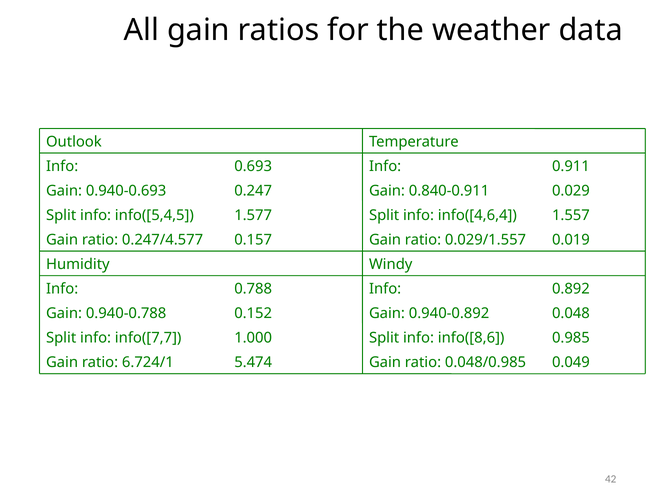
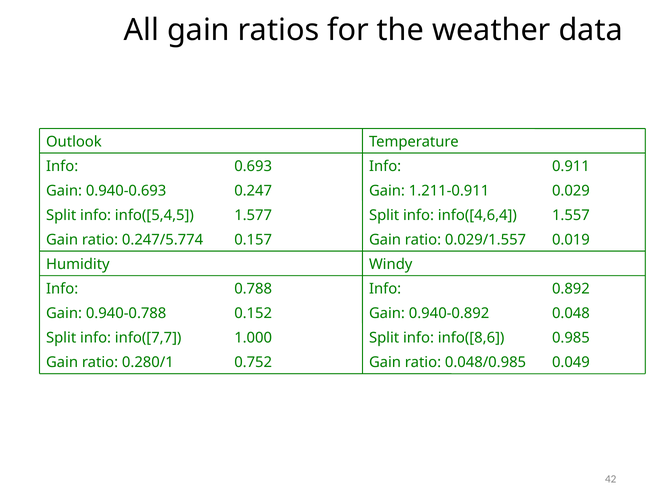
0.840-0.911: 0.840-0.911 -> 1.211-0.911
0.247/4.577: 0.247/4.577 -> 0.247/5.774
6.724/1: 6.724/1 -> 0.280/1
5.474: 5.474 -> 0.752
